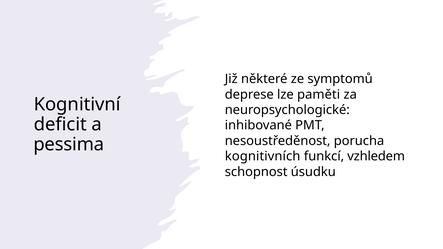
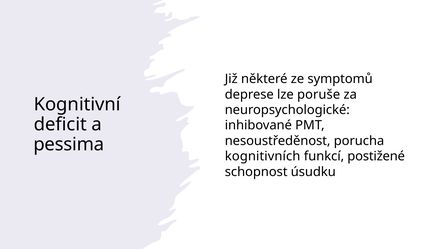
paměti: paměti -> poruše
vzhledem: vzhledem -> postižené
